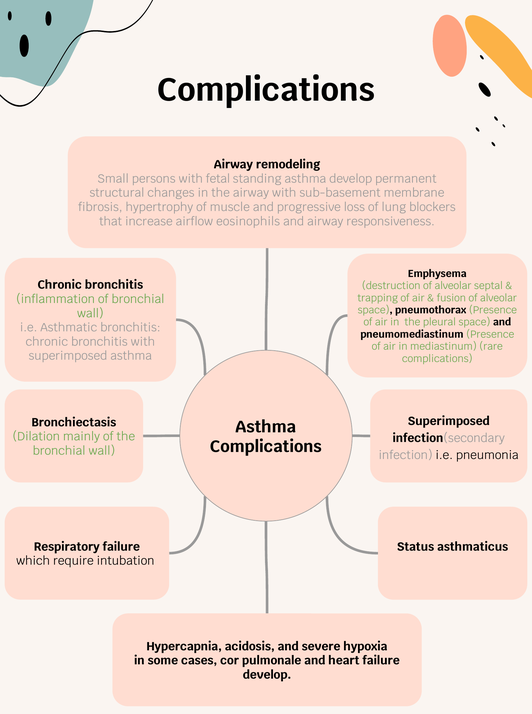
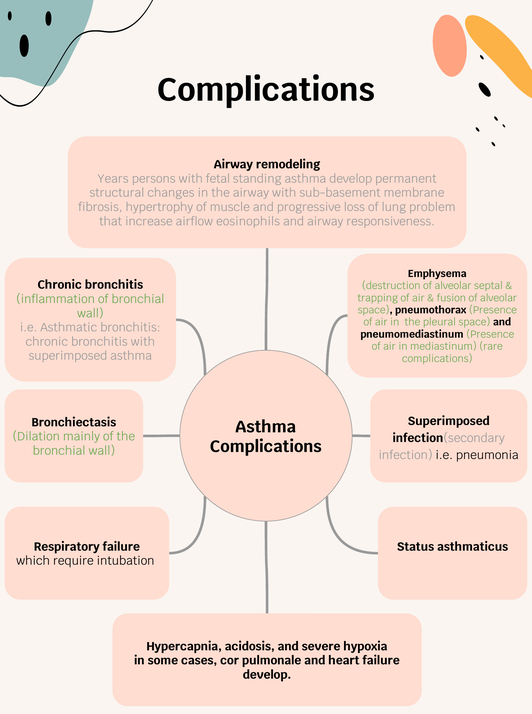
Small: Small -> Years
blockers: blockers -> problem
